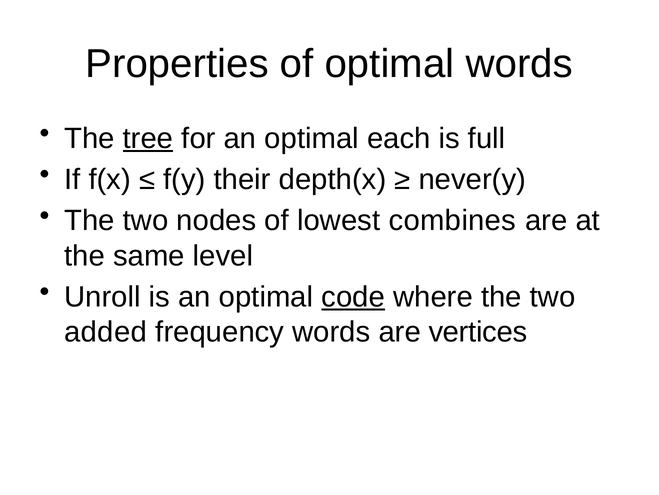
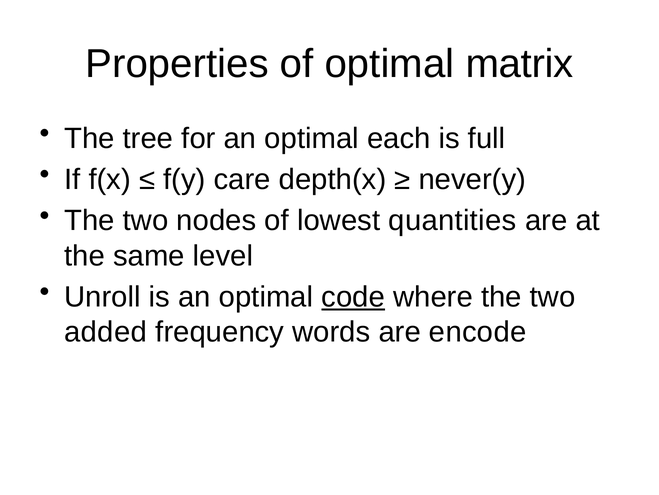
optimal words: words -> matrix
tree underline: present -> none
their: their -> care
combines: combines -> quantities
vertices: vertices -> encode
